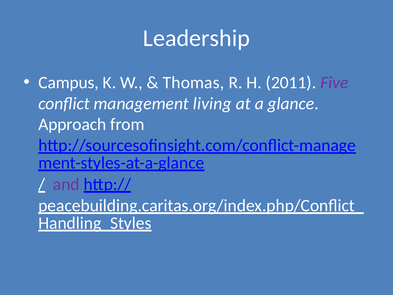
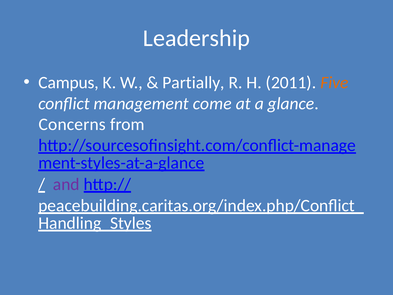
Thomas: Thomas -> Partially
Five colour: purple -> orange
living: living -> come
Approach: Approach -> Concerns
